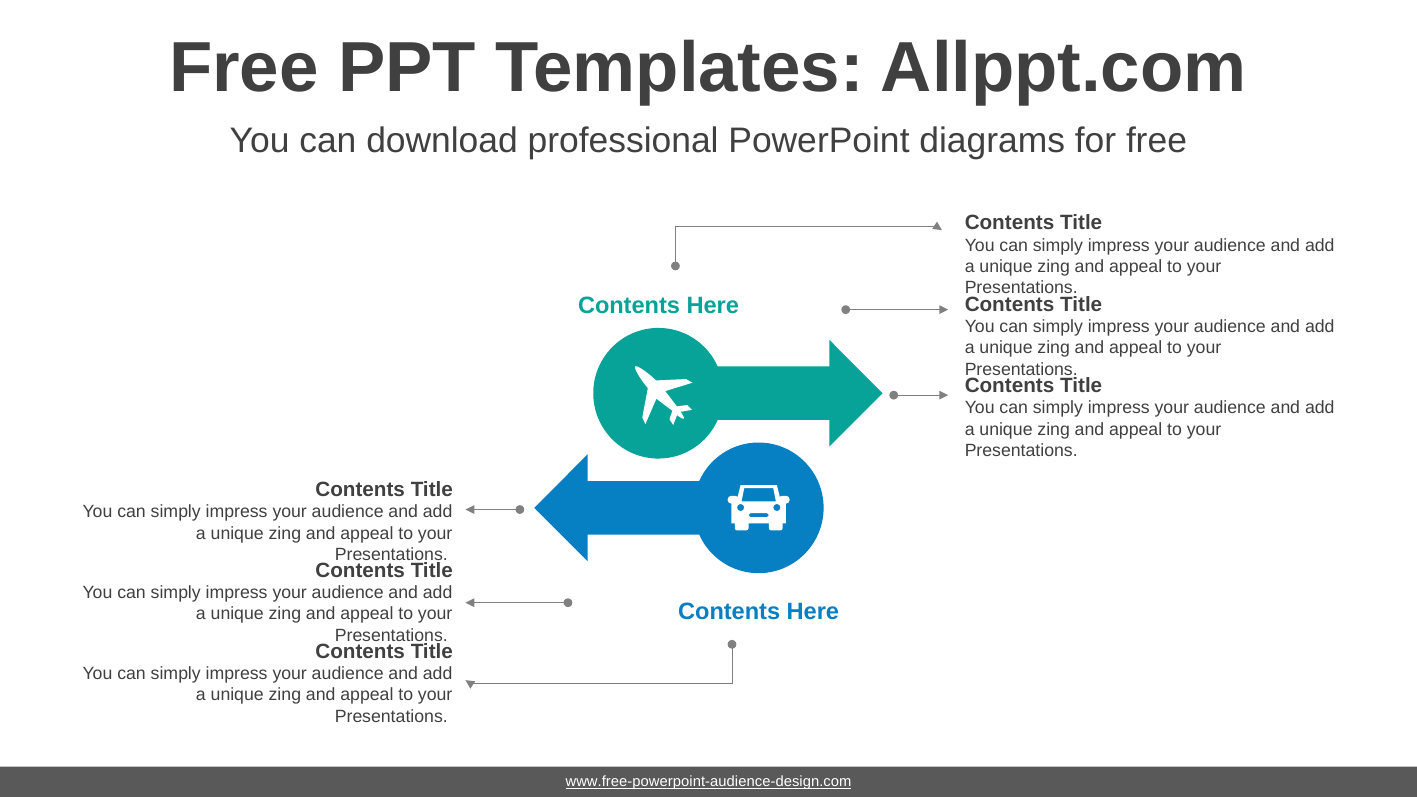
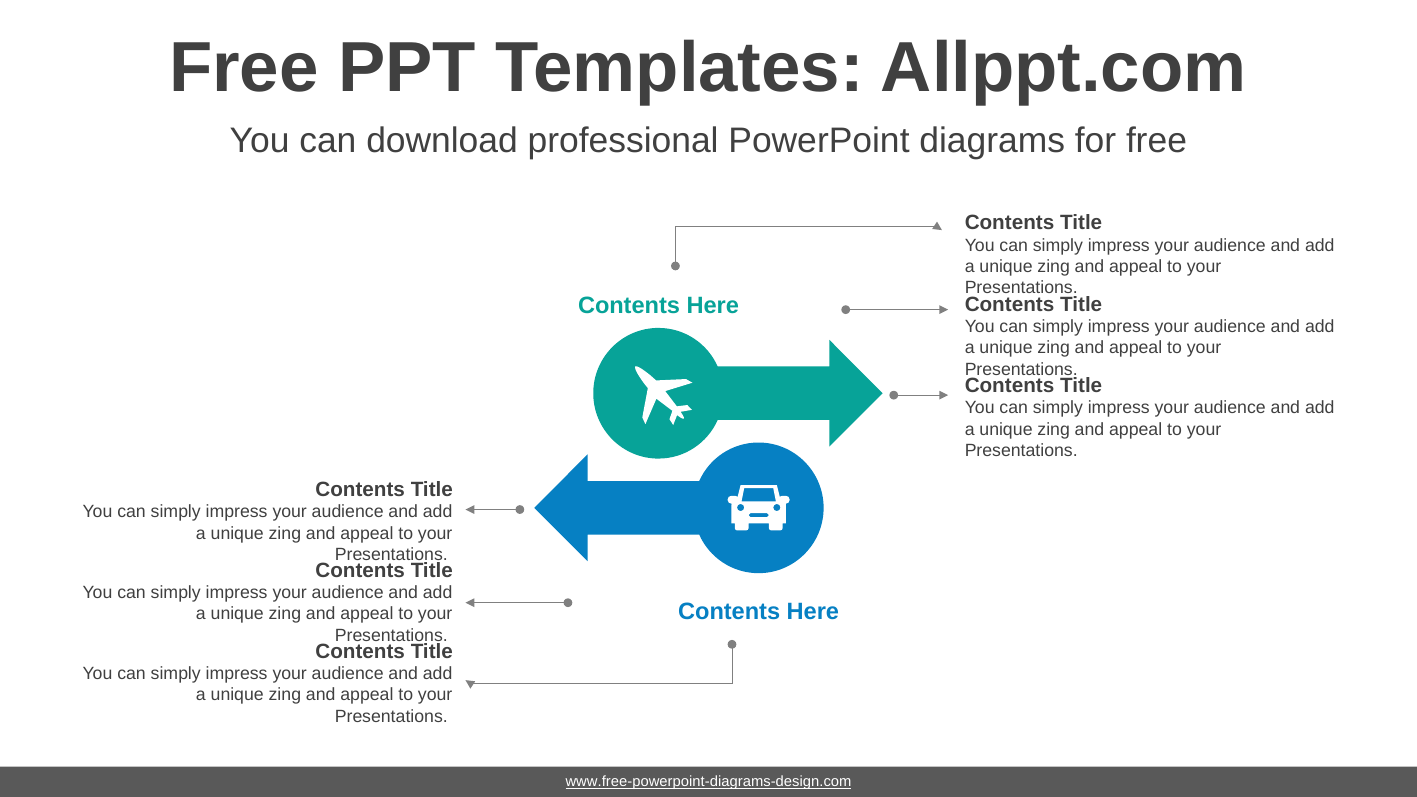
www.free-powerpoint-audience-design.com: www.free-powerpoint-audience-design.com -> www.free-powerpoint-diagrams-design.com
